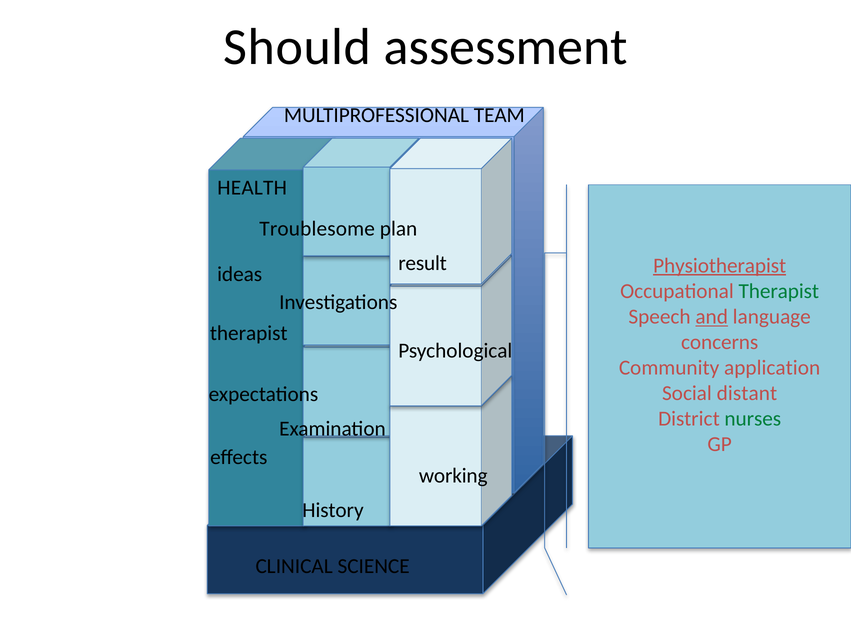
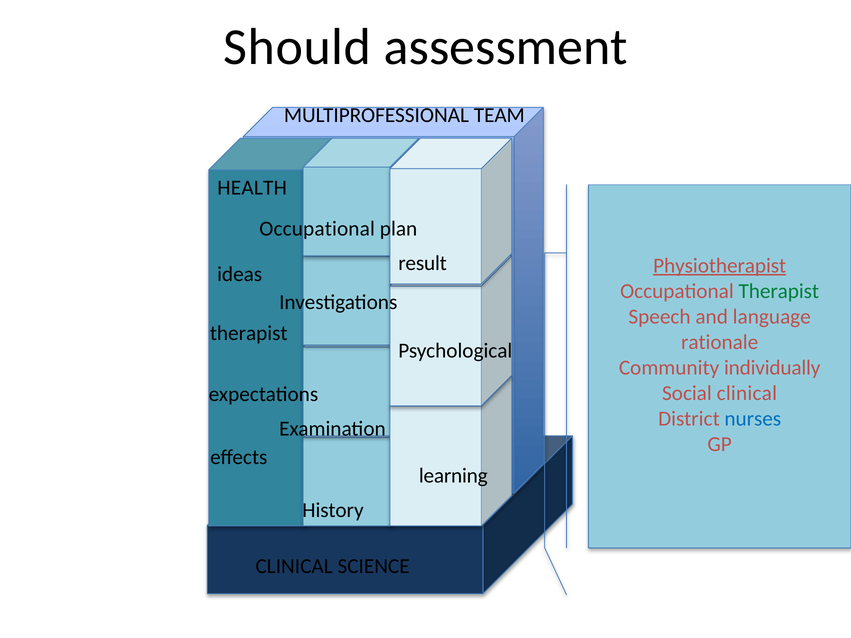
Troublesome at (317, 229): Troublesome -> Occupational
and underline: present -> none
concerns: concerns -> rationale
application: application -> individually
Social distant: distant -> clinical
nurses colour: green -> blue
working: working -> learning
